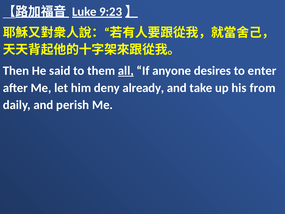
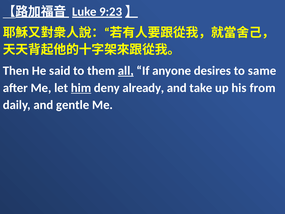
enter: enter -> same
him underline: none -> present
perish: perish -> gentle
